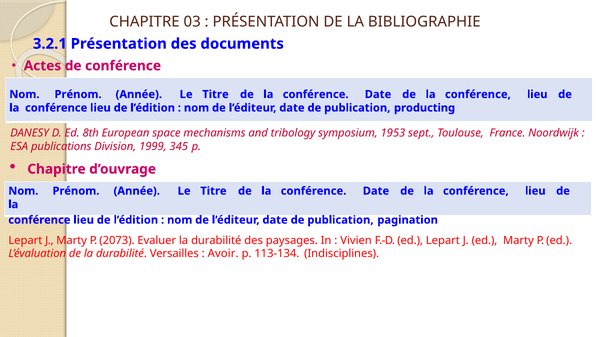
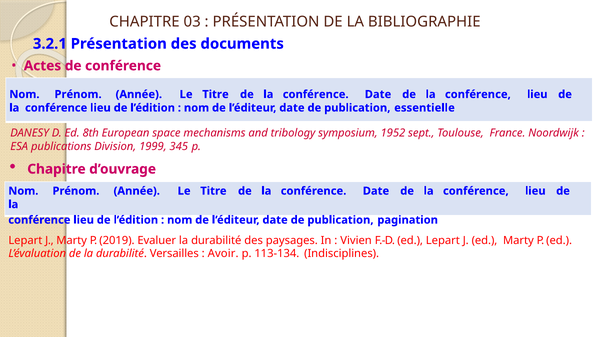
producting: producting -> essentielle
1953: 1953 -> 1952
2073: 2073 -> 2019
